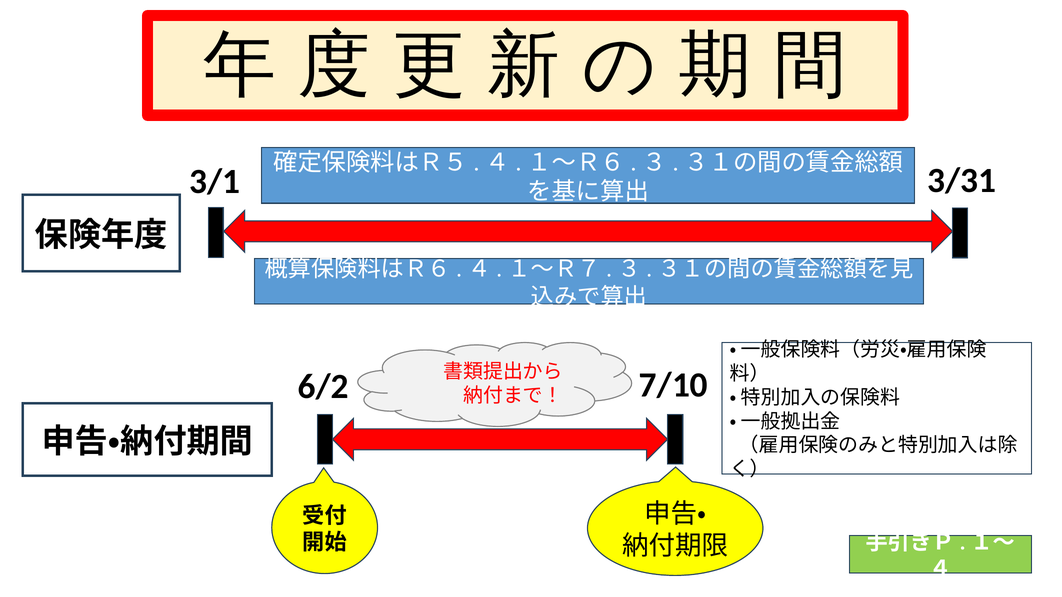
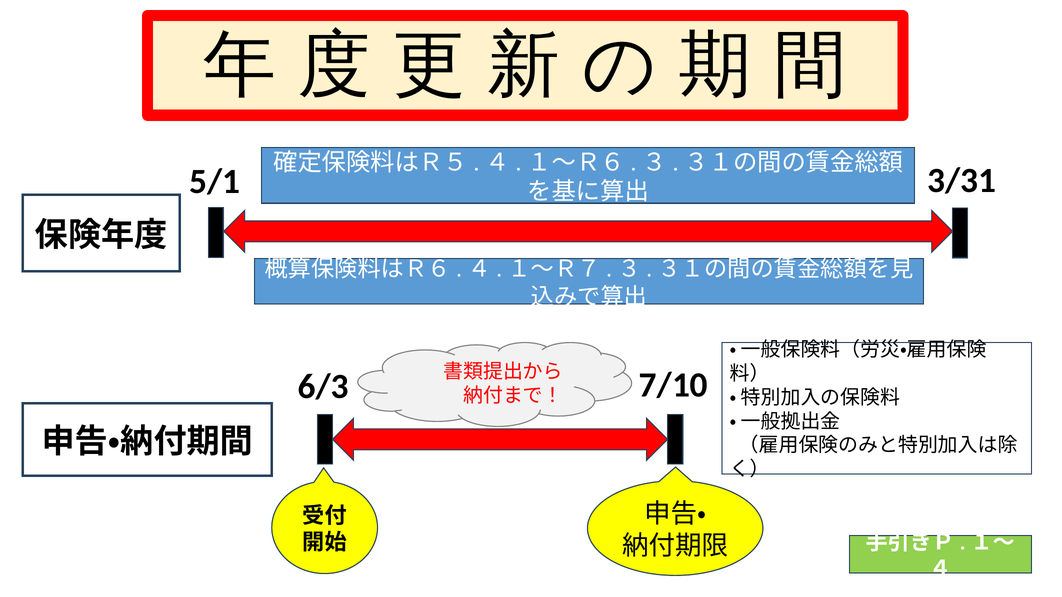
3/1: 3/1 -> 5/1
6/2: 6/2 -> 6/3
